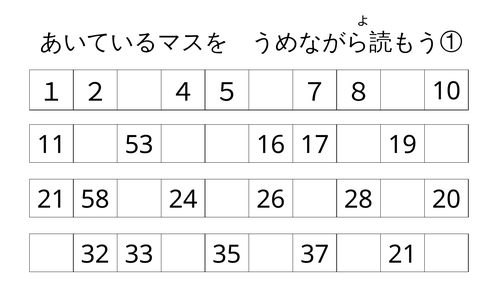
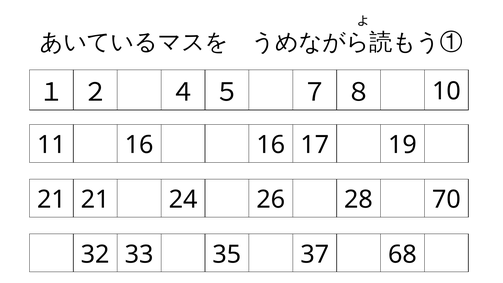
11 53: 53 -> 16
21 58: 58 -> 21
20: 20 -> 70
37 21: 21 -> 68
